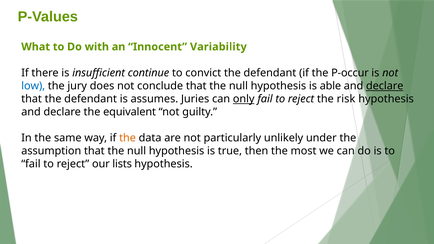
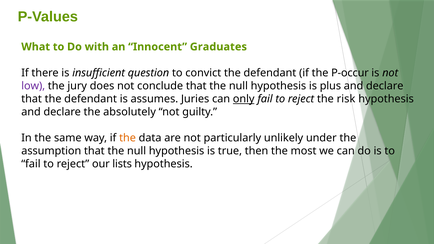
Variability: Variability -> Graduates
continue: continue -> question
low colour: blue -> purple
able: able -> plus
declare at (385, 86) underline: present -> none
equivalent: equivalent -> absolutely
